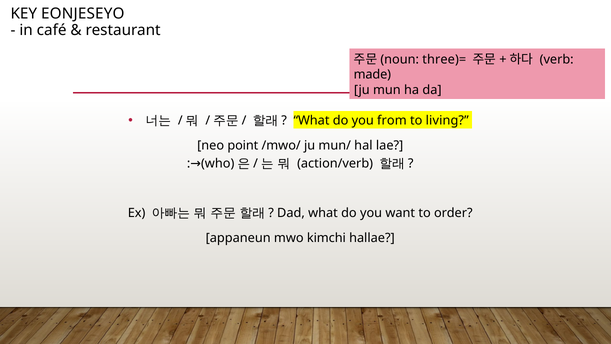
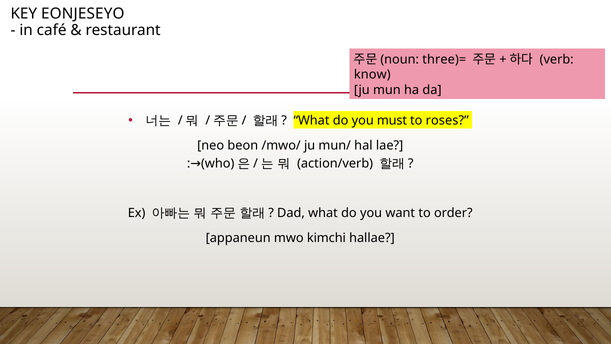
made: made -> know
from: from -> must
living: living -> roses
point: point -> beon
